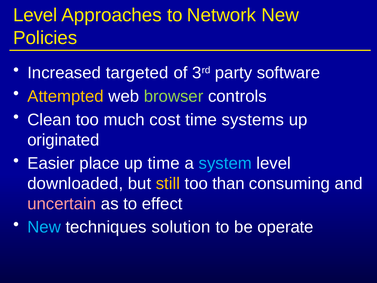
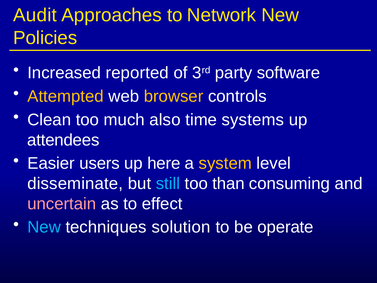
Level at (35, 15): Level -> Audit
targeted: targeted -> reported
browser colour: light green -> yellow
cost: cost -> also
originated: originated -> attendees
place: place -> users
up time: time -> here
system colour: light blue -> yellow
downloaded: downloaded -> disseminate
still colour: yellow -> light blue
